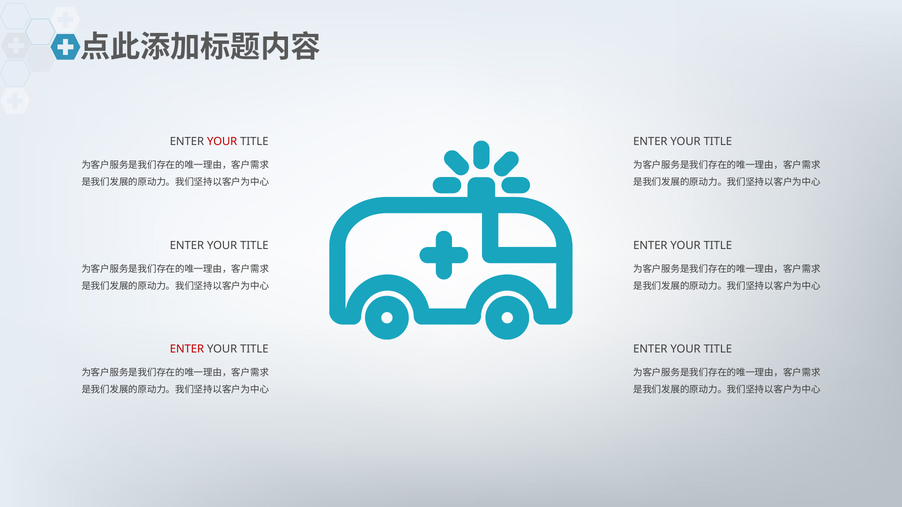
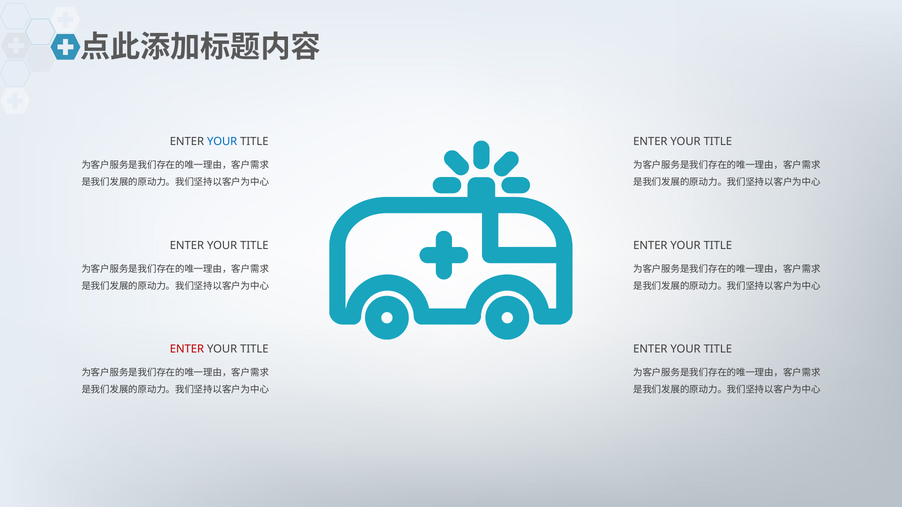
YOUR at (222, 142) colour: red -> blue
